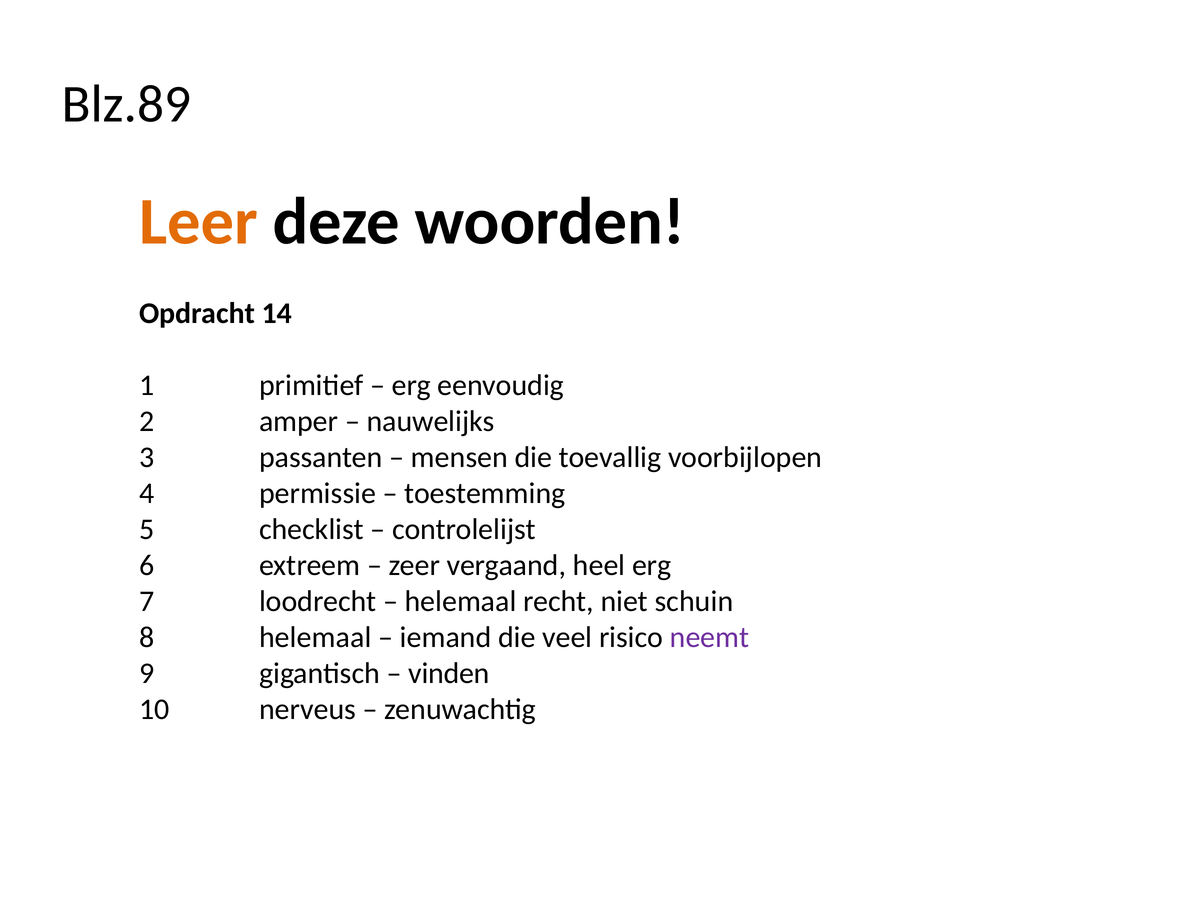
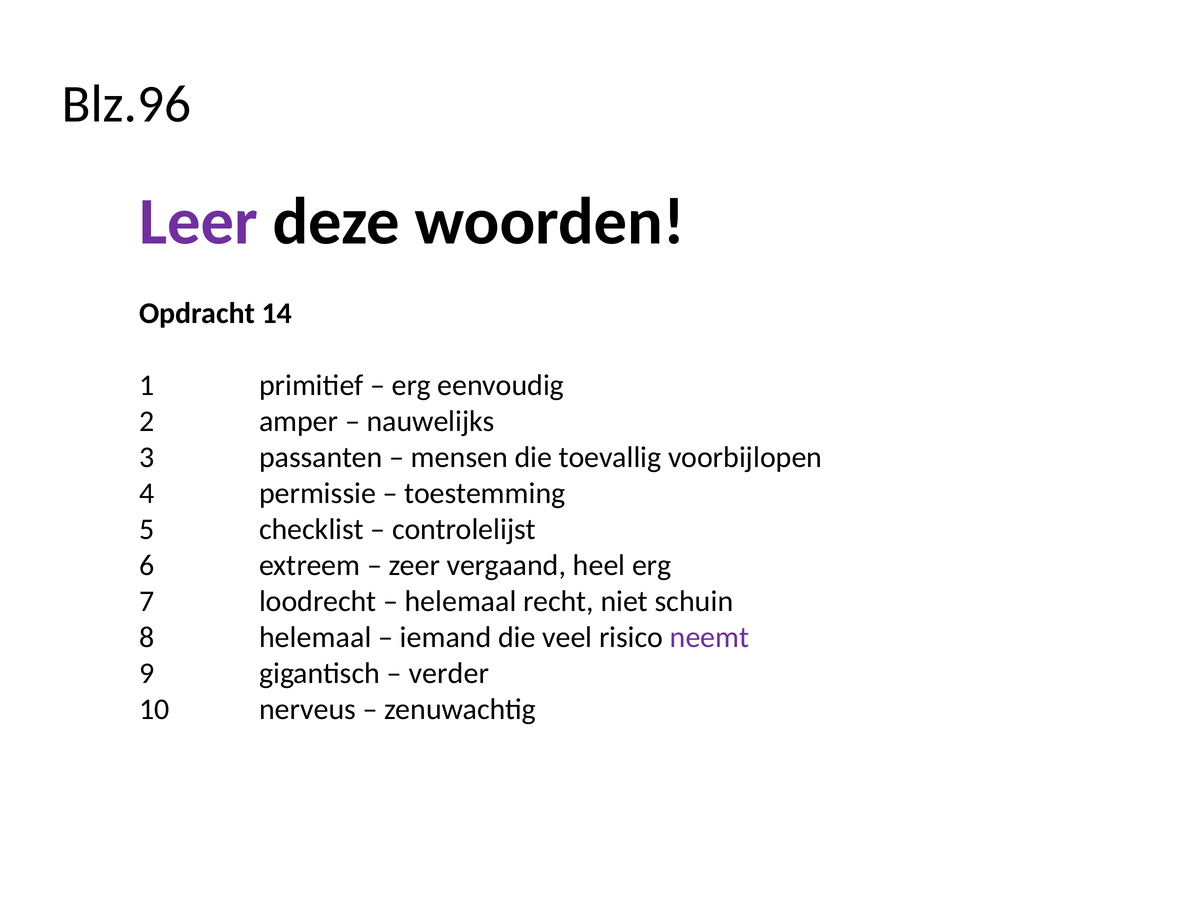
Blz.89: Blz.89 -> Blz.96
Leer colour: orange -> purple
vinden: vinden -> verder
